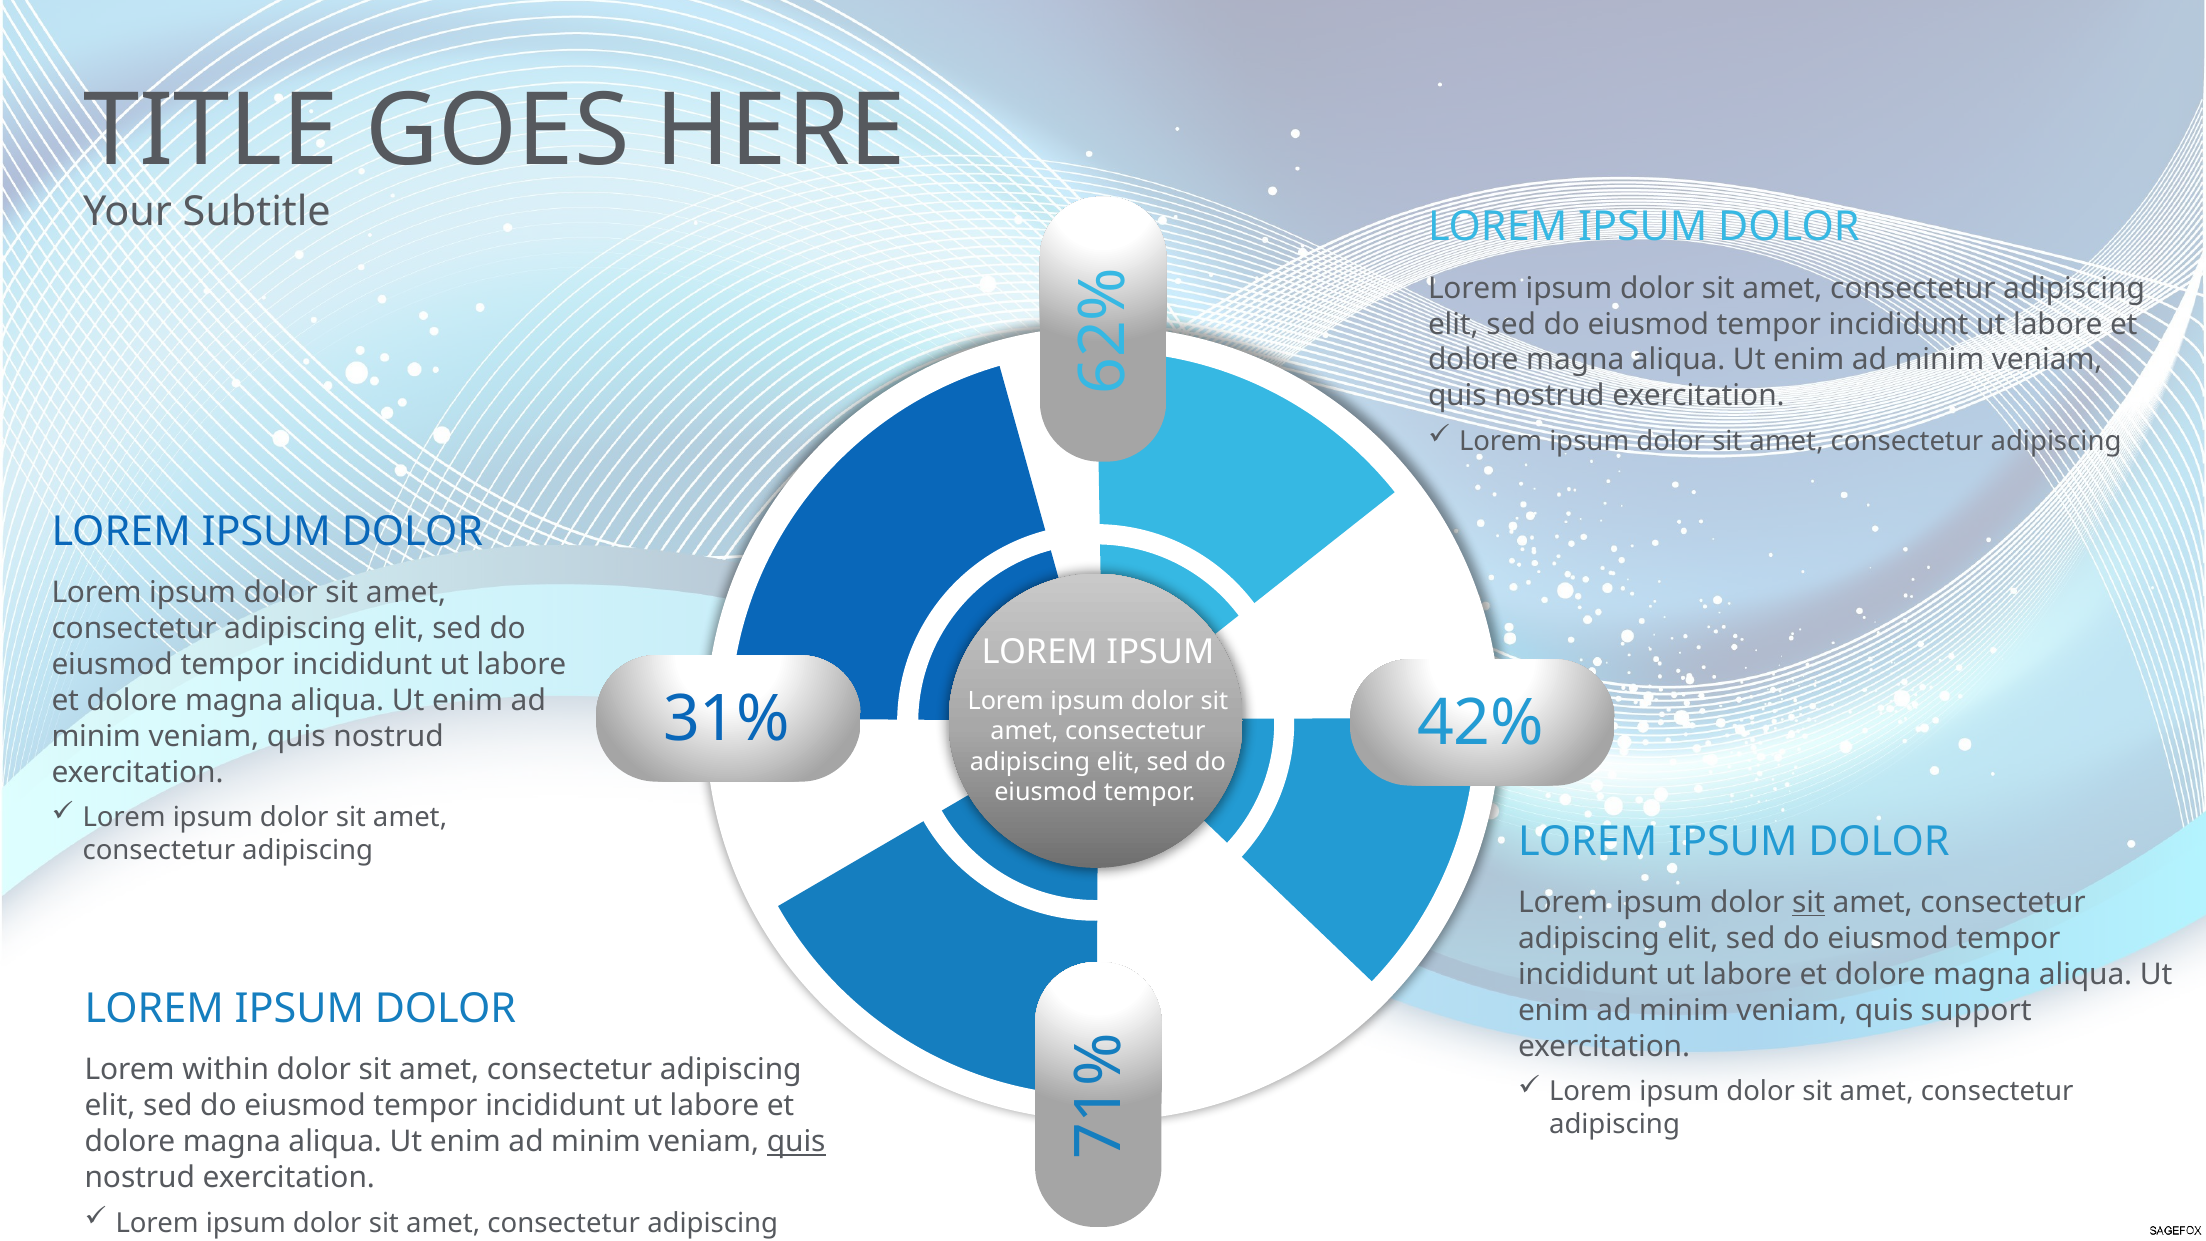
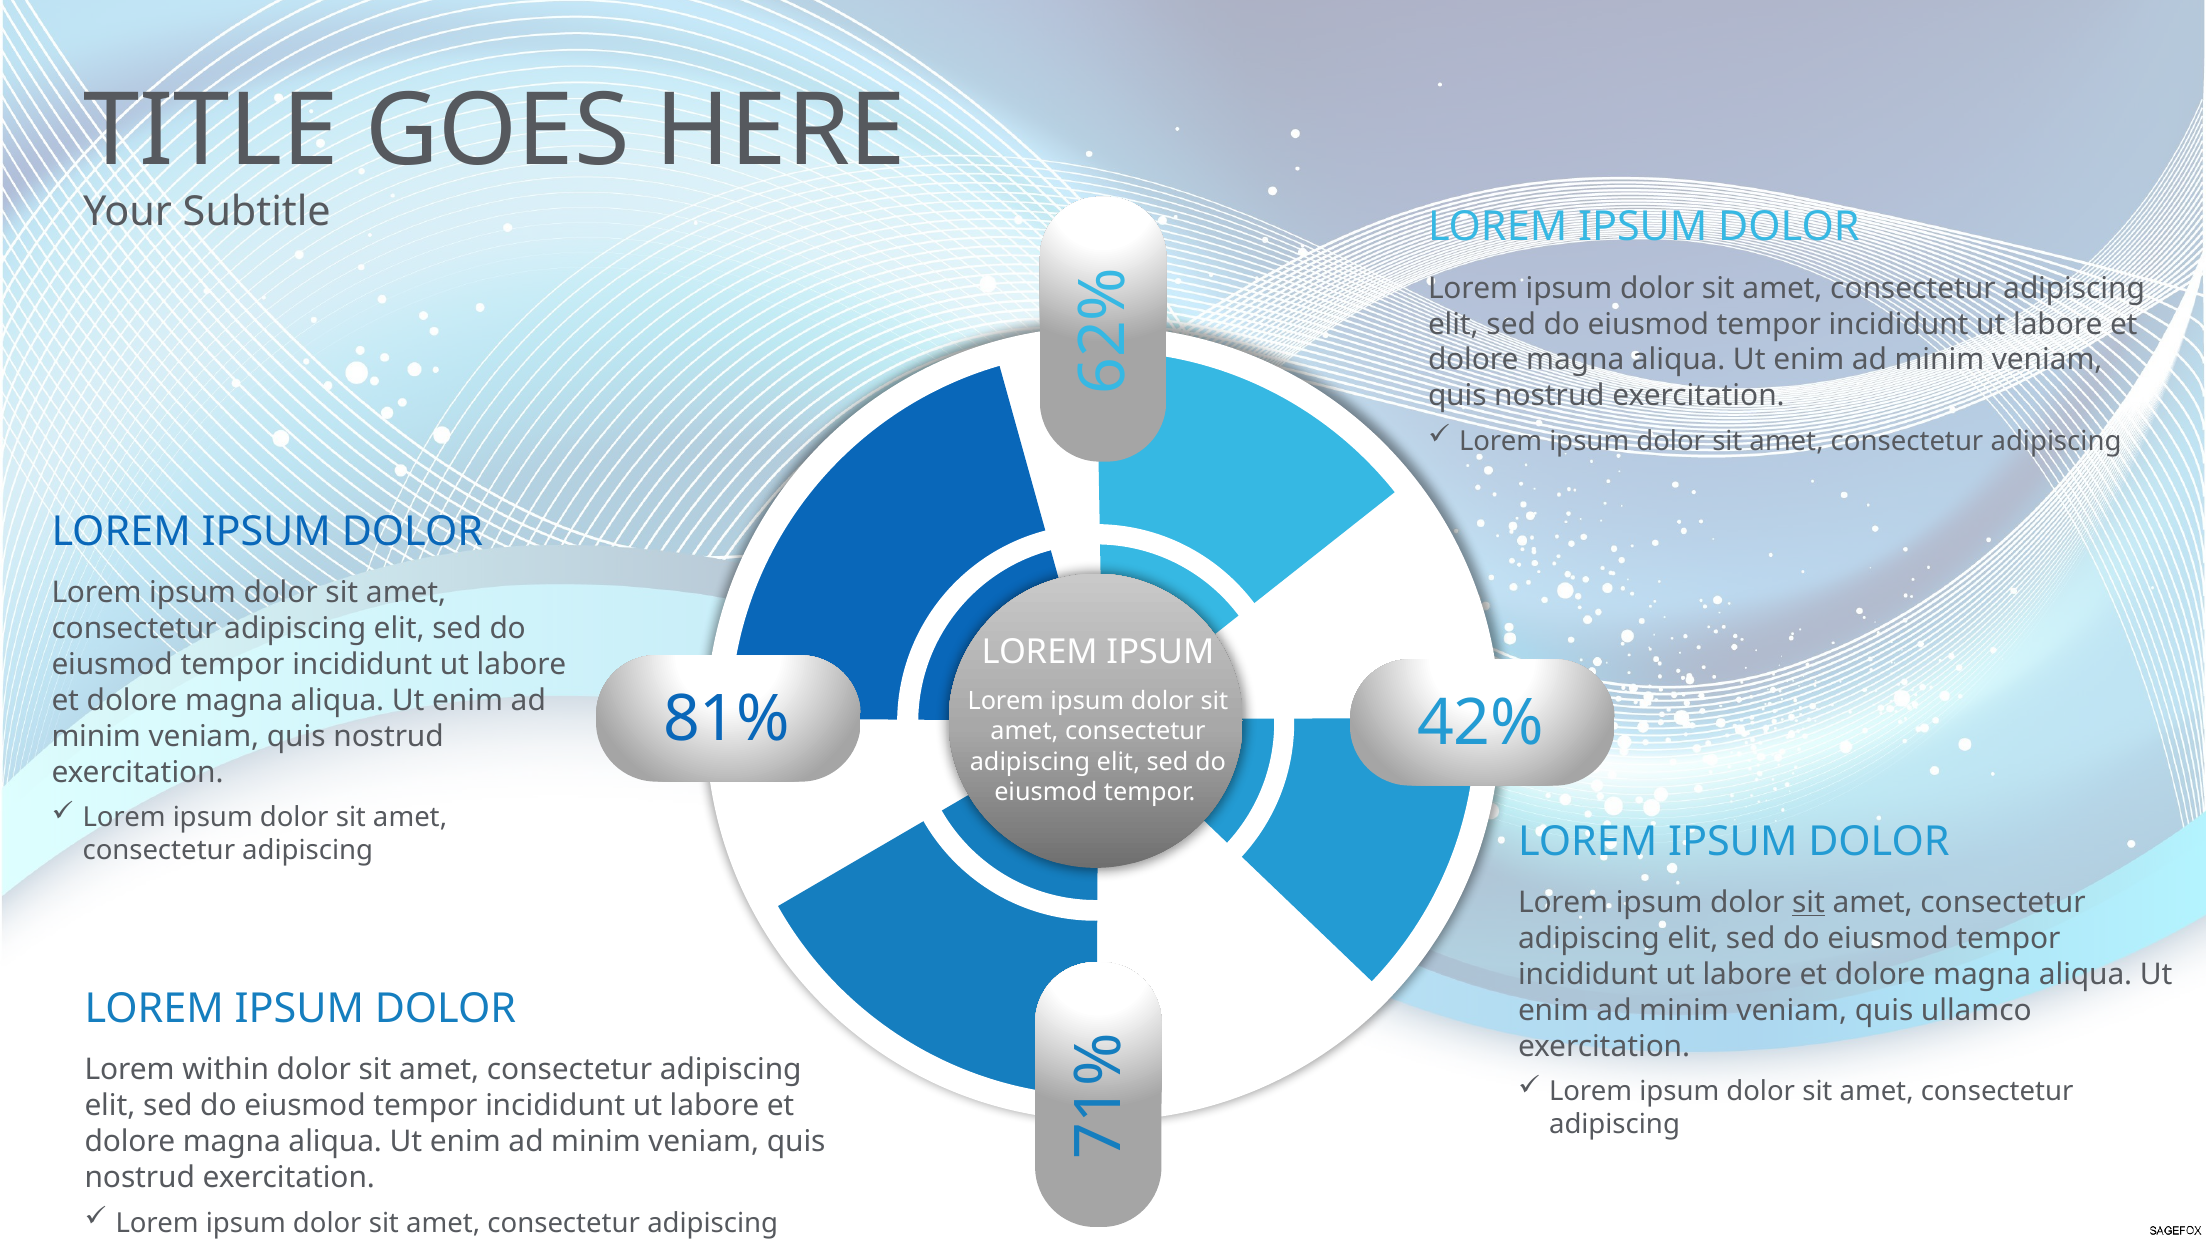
31%: 31% -> 81%
support: support -> ullamco
quis at (796, 1142) underline: present -> none
